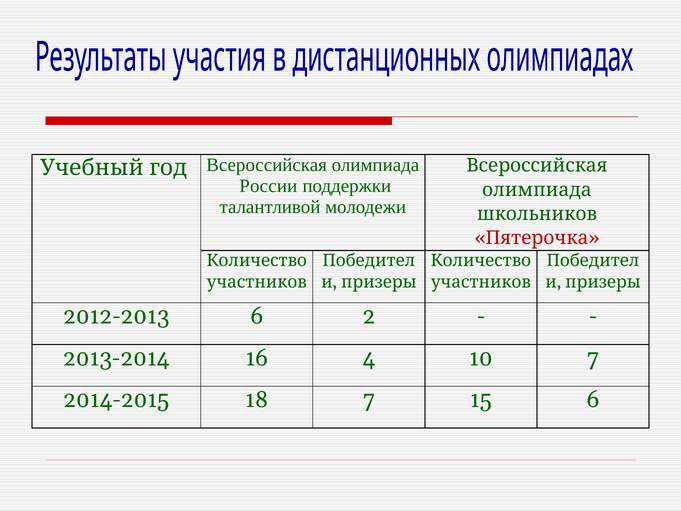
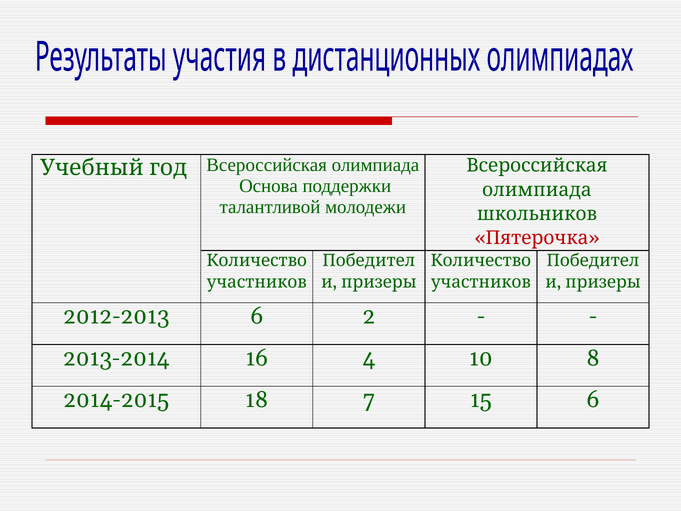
России: России -> Основа
10 7: 7 -> 8
